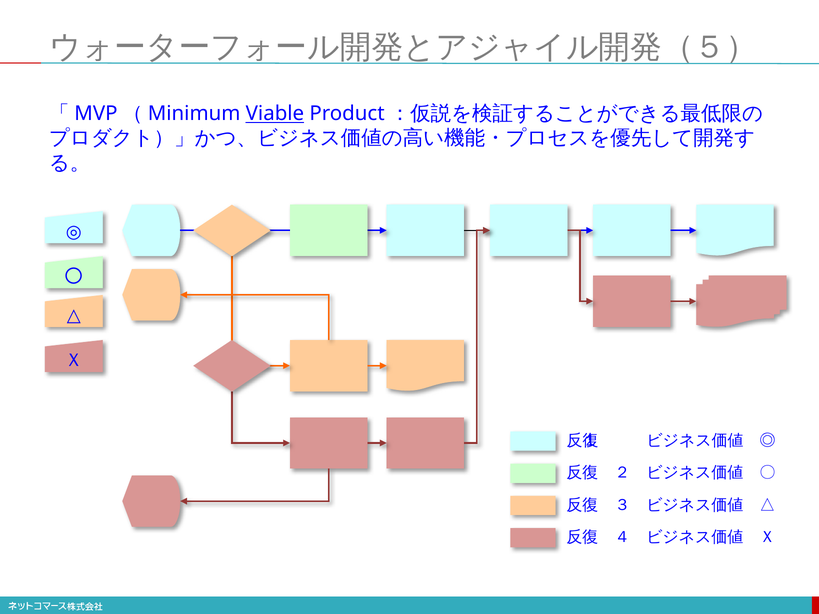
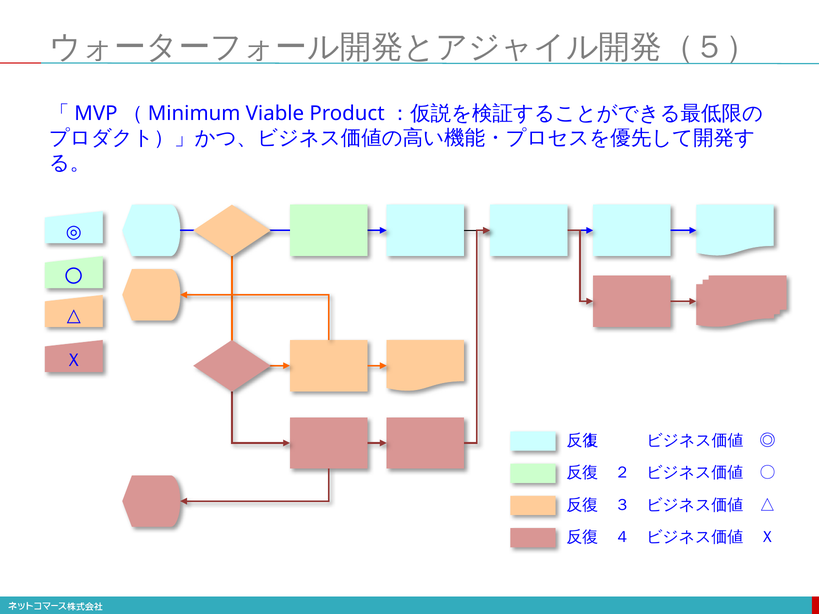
Viable underline: present -> none
